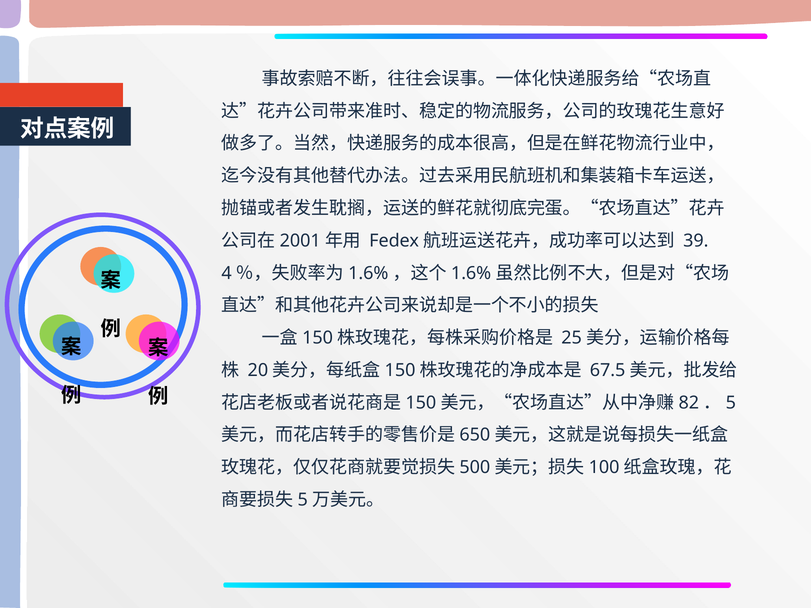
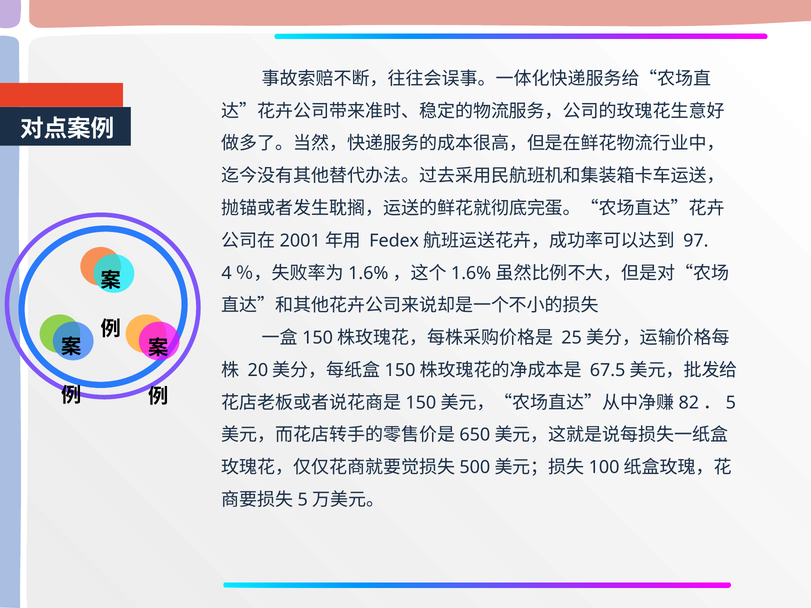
39: 39 -> 97
